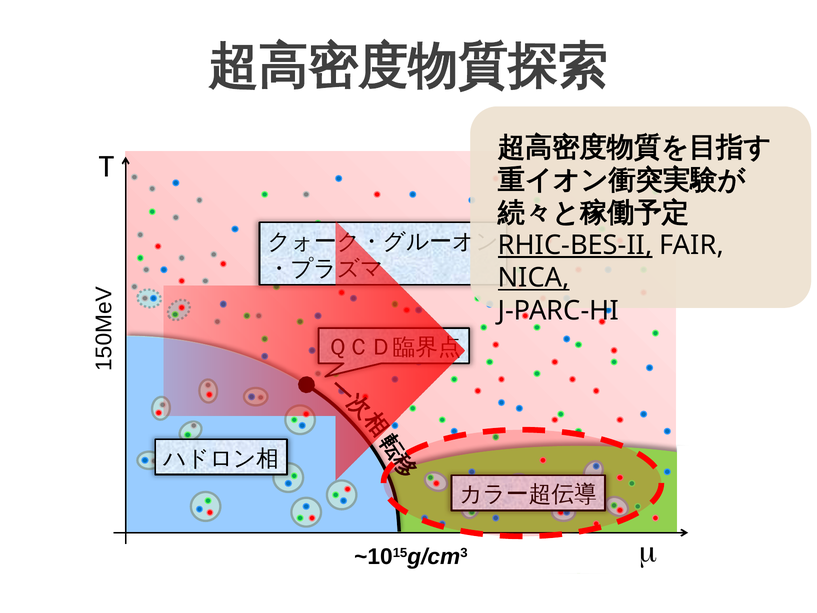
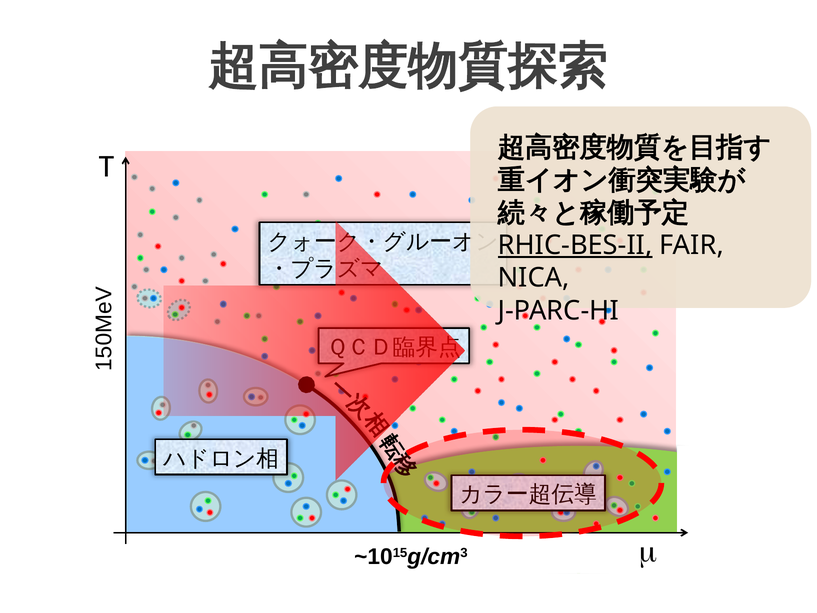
NICA underline: present -> none
